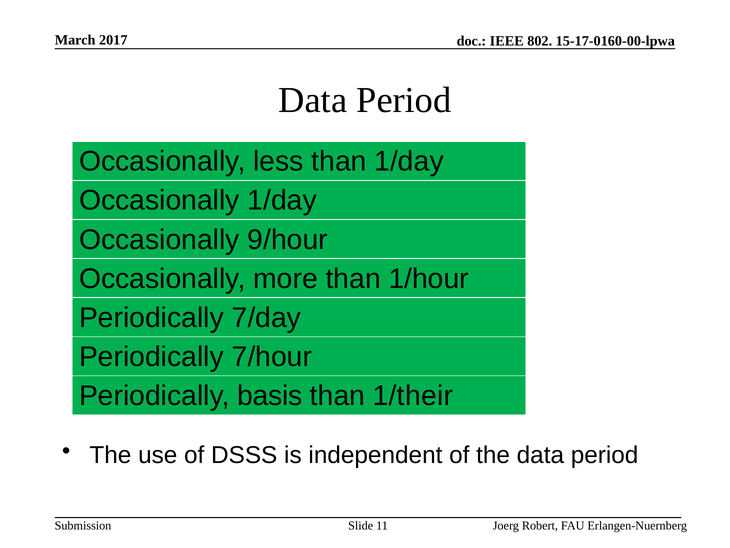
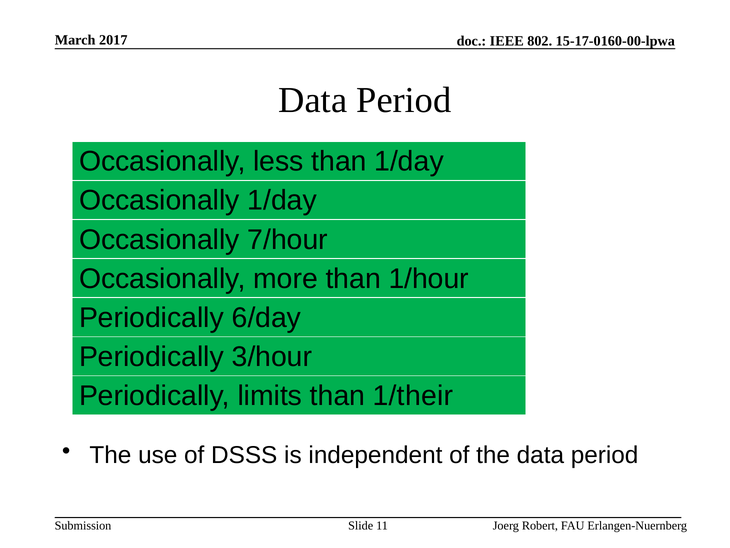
9/hour: 9/hour -> 7/hour
7/day: 7/day -> 6/day
7/hour: 7/hour -> 3/hour
basis: basis -> limits
